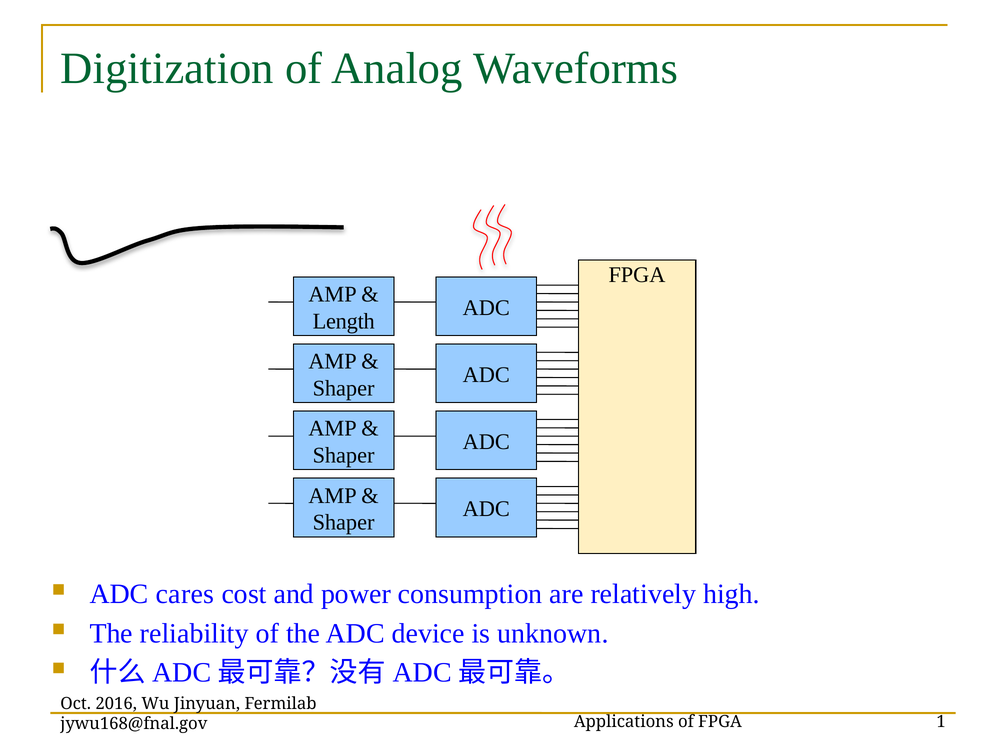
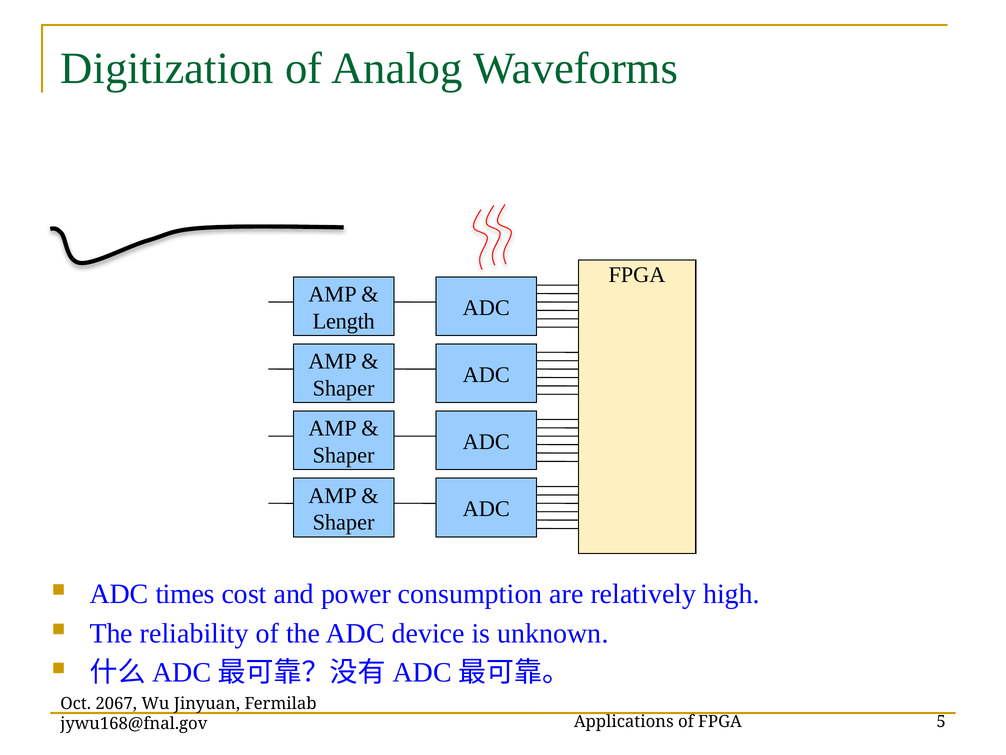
cares: cares -> times
2016: 2016 -> 2067
1: 1 -> 5
